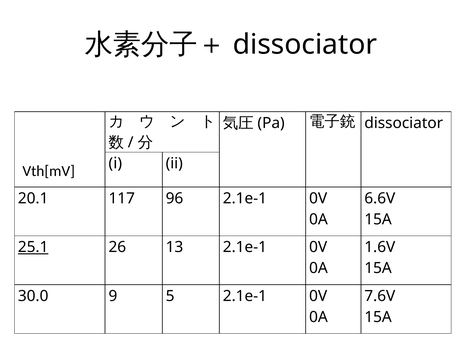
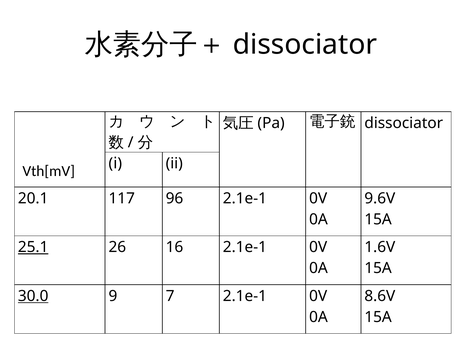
6.6V: 6.6V -> 9.6V
13: 13 -> 16
30.0 underline: none -> present
5: 5 -> 7
7.6V: 7.6V -> 8.6V
